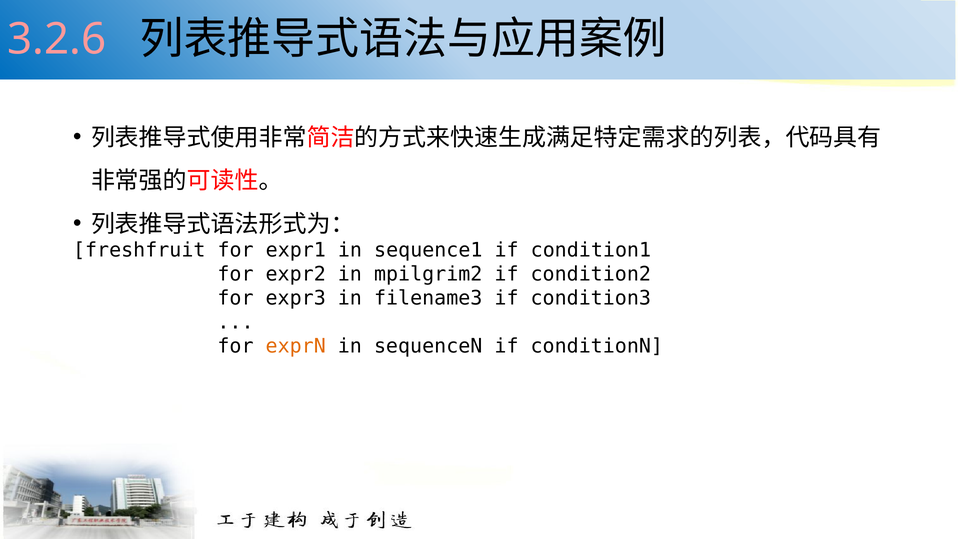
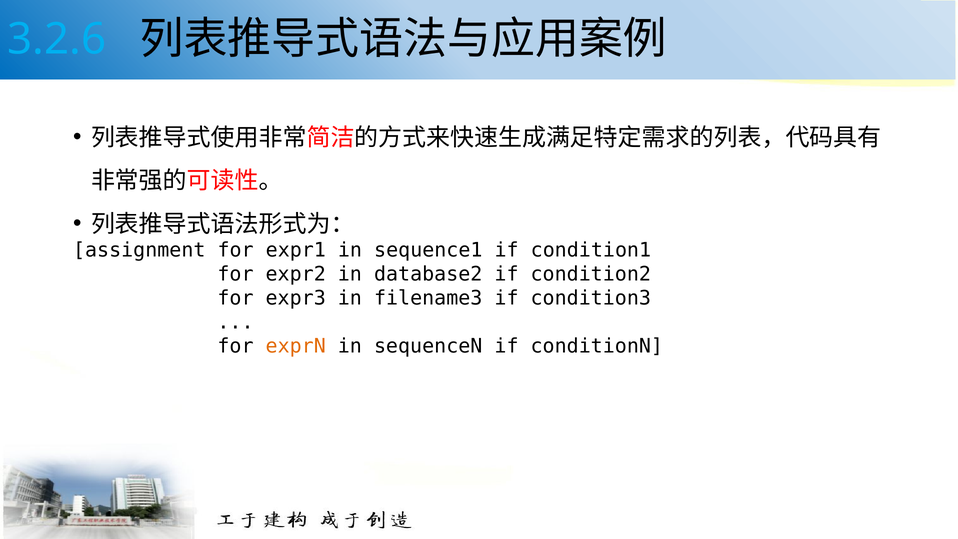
3.2.6 colour: pink -> light blue
freshfruit: freshfruit -> assignment
mpilgrim2: mpilgrim2 -> database2
